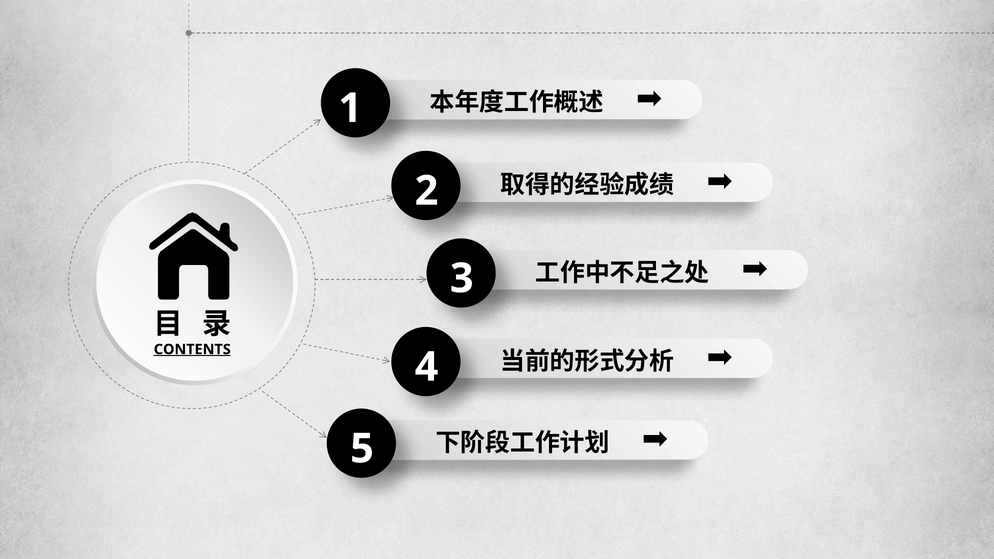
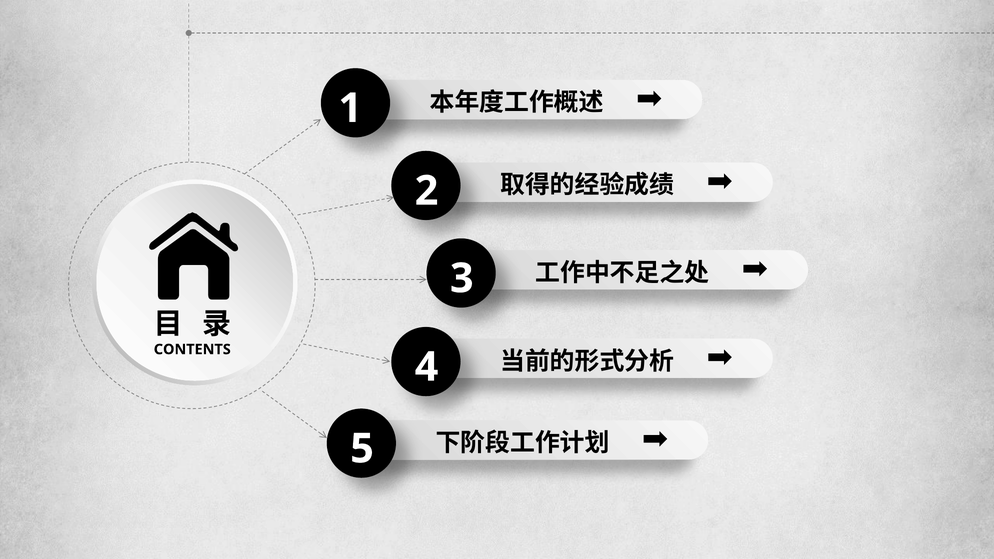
CONTENTS underline: present -> none
